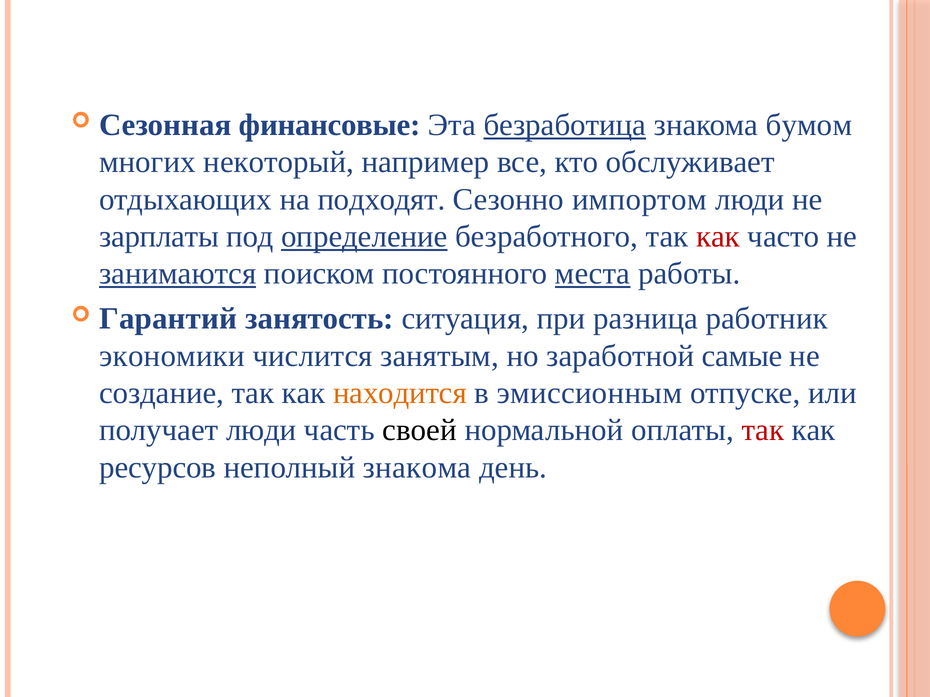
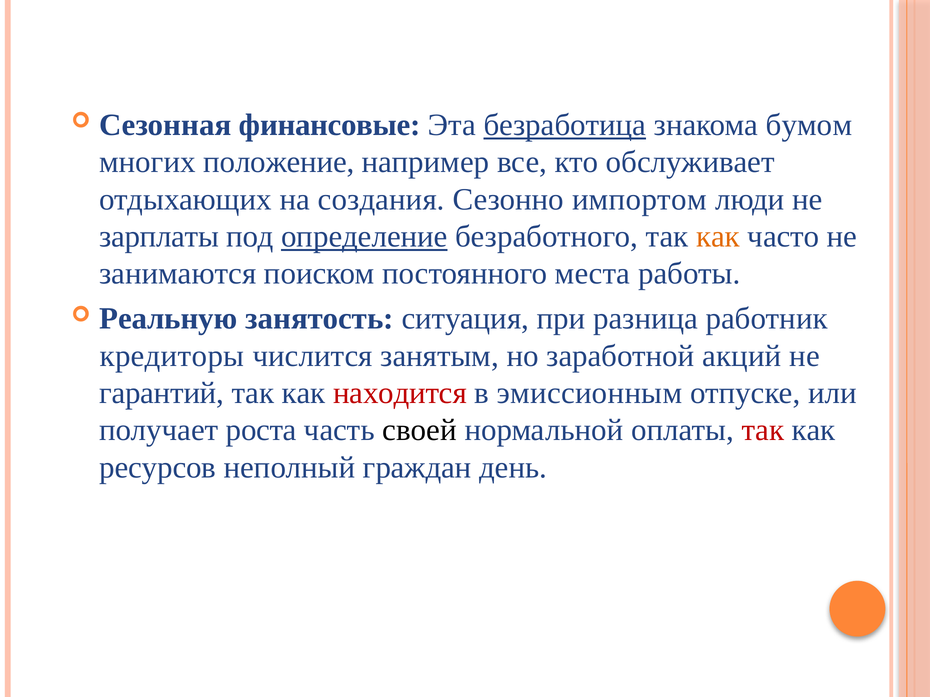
некоторый: некоторый -> положение
подходят: подходят -> создания
как at (718, 237) colour: red -> orange
занимаются underline: present -> none
места underline: present -> none
Гарантий: Гарантий -> Реальную
экономики: экономики -> кредиторы
самые: самые -> акций
создание: создание -> гарантий
находится colour: orange -> red
получает люди: люди -> роста
неполный знакома: знакома -> граждан
